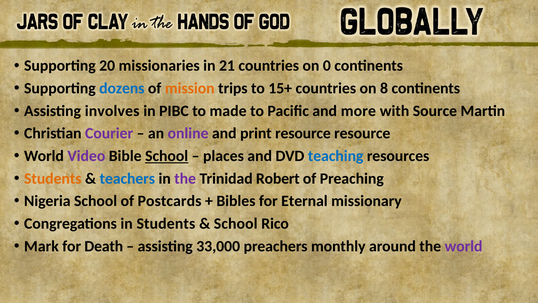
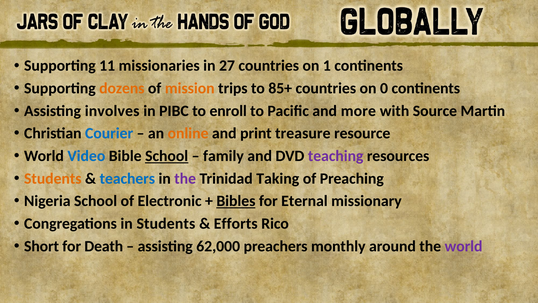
20: 20 -> 11
21: 21 -> 27
0: 0 -> 1
dozens colour: blue -> orange
15+: 15+ -> 85+
8: 8 -> 0
made: made -> enroll
Courier colour: purple -> blue
online colour: purple -> orange
print resource: resource -> treasure
Video colour: purple -> blue
places: places -> family
teaching colour: blue -> purple
Robert: Robert -> Taking
Postcards: Postcards -> Electronic
Bibles underline: none -> present
School at (236, 223): School -> Efforts
Mark: Mark -> Short
33,000: 33,000 -> 62,000
